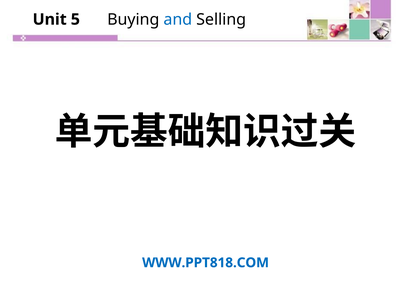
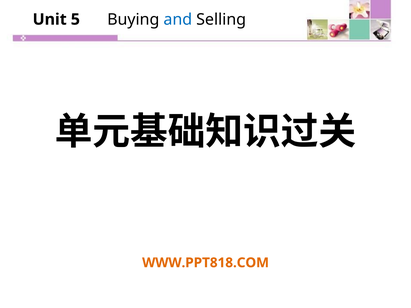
WWW.PPT818.COM colour: blue -> orange
